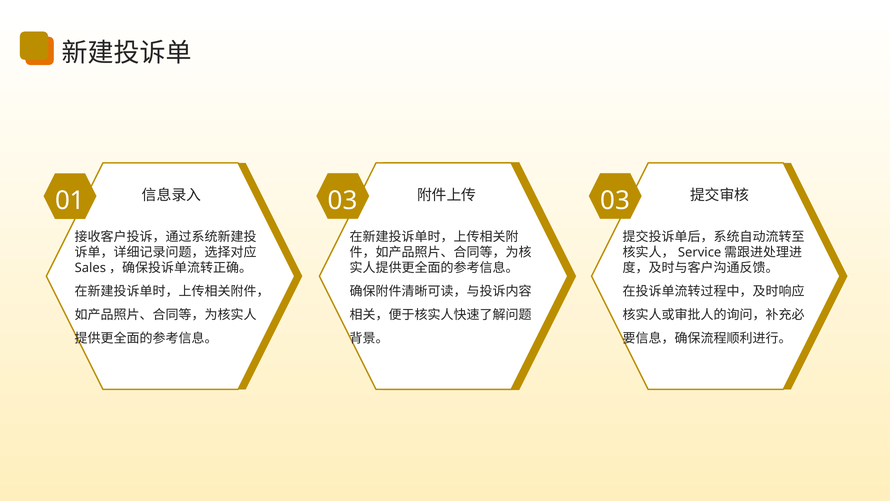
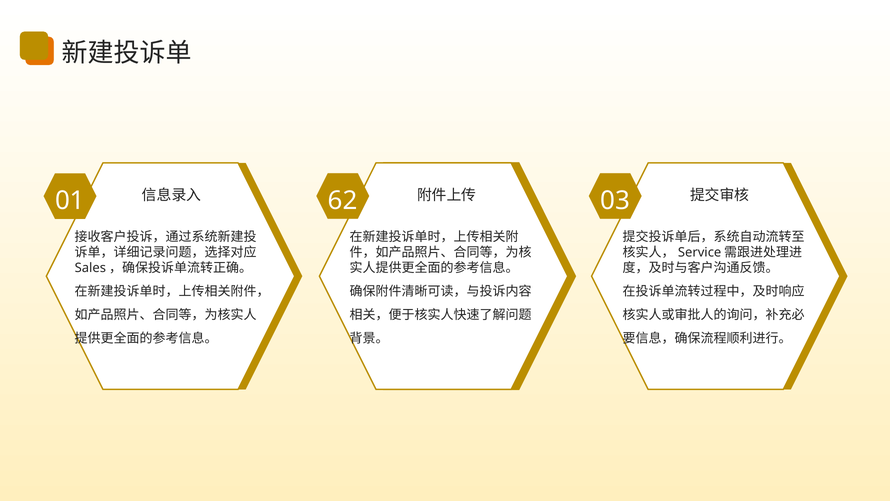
01 03: 03 -> 62
